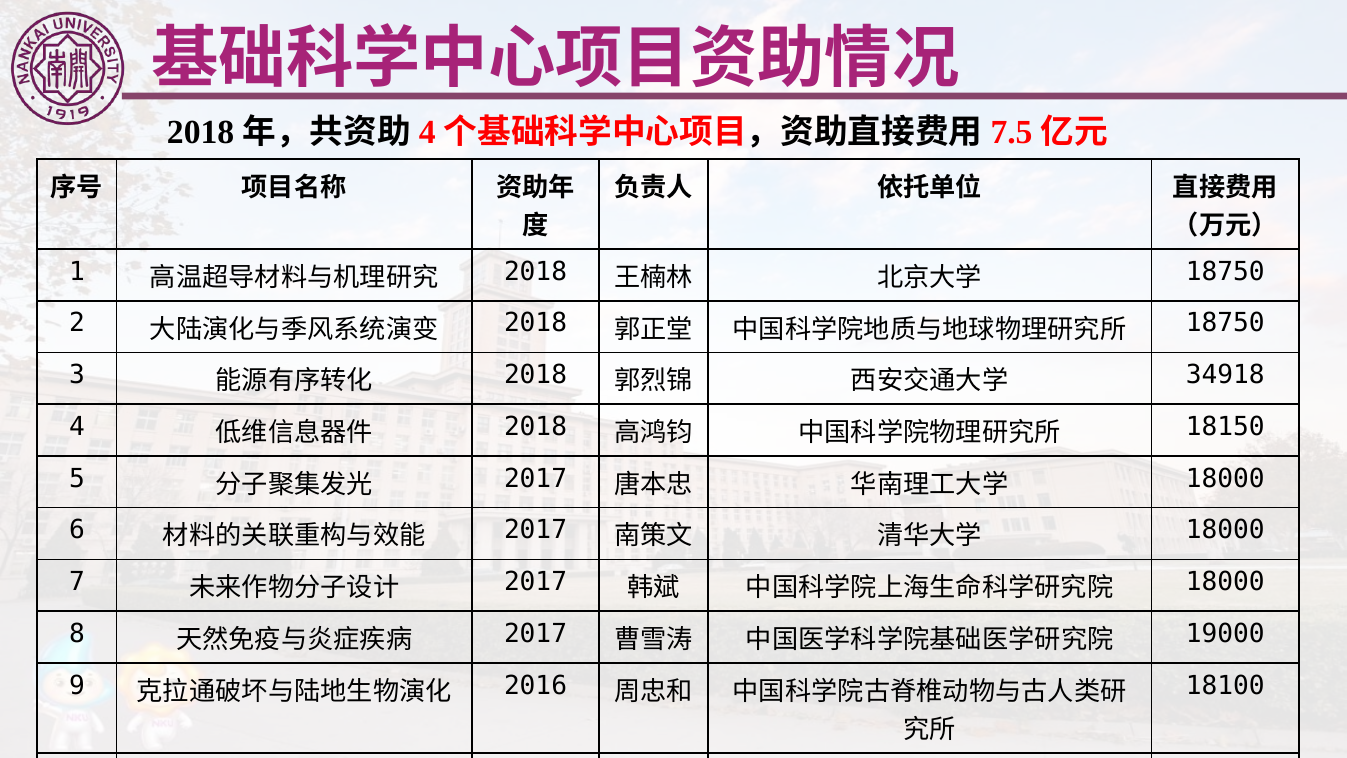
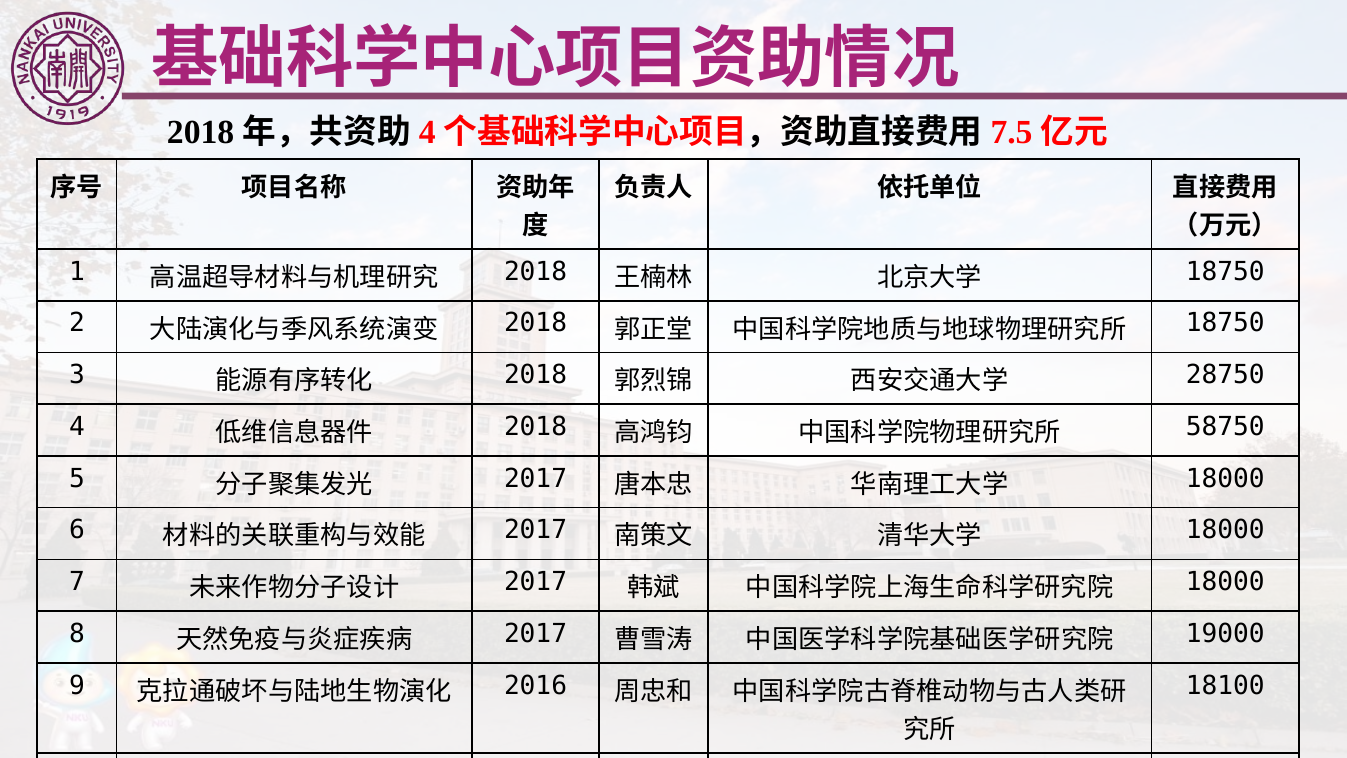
34918: 34918 -> 28750
18150: 18150 -> 58750
